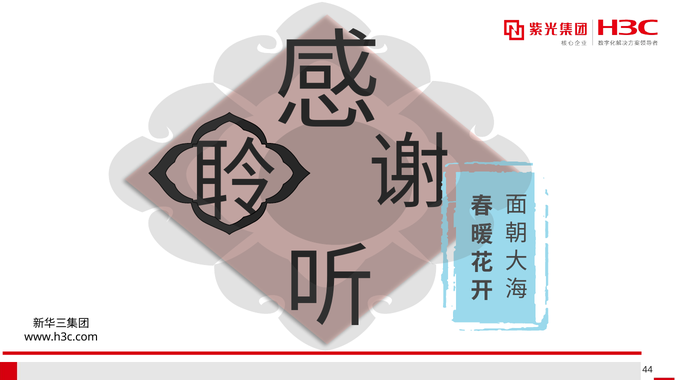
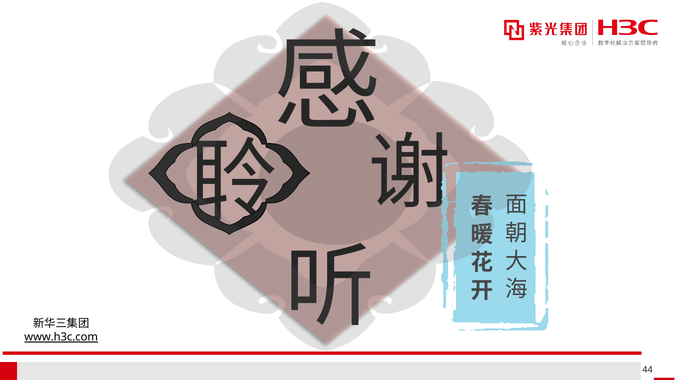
www.h3c.com at (61, 337) underline: none -> present
